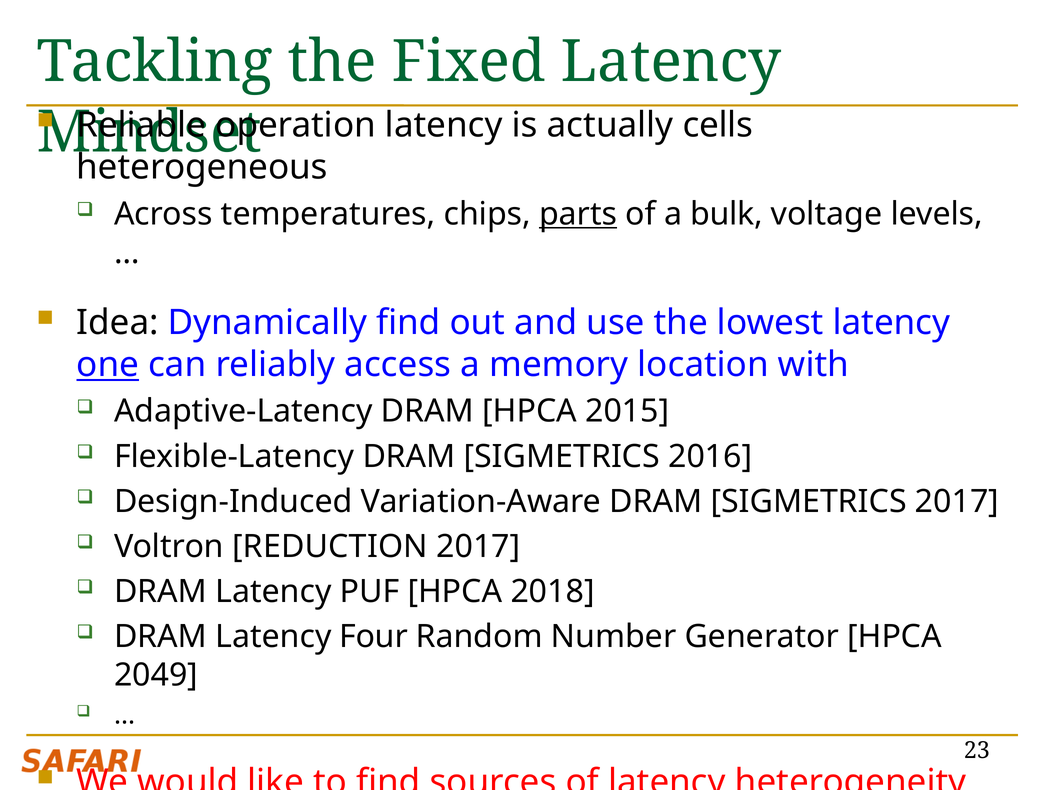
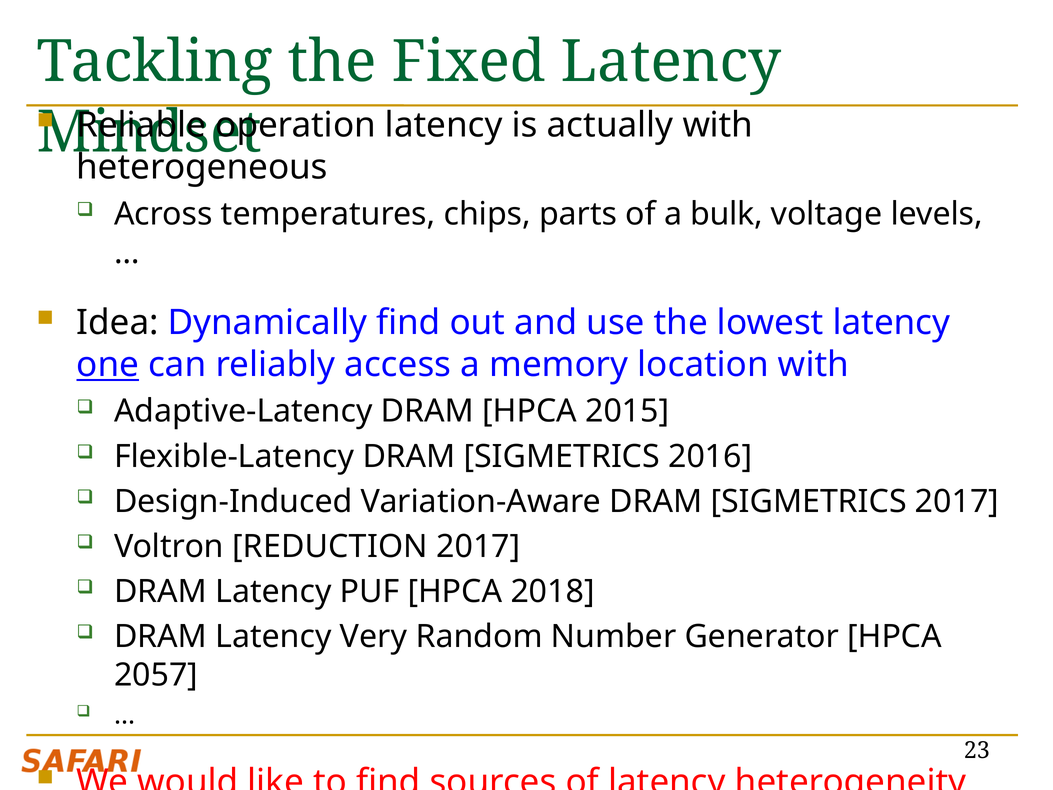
actually cells: cells -> with
parts underline: present -> none
Four: Four -> Very
2049: 2049 -> 2057
